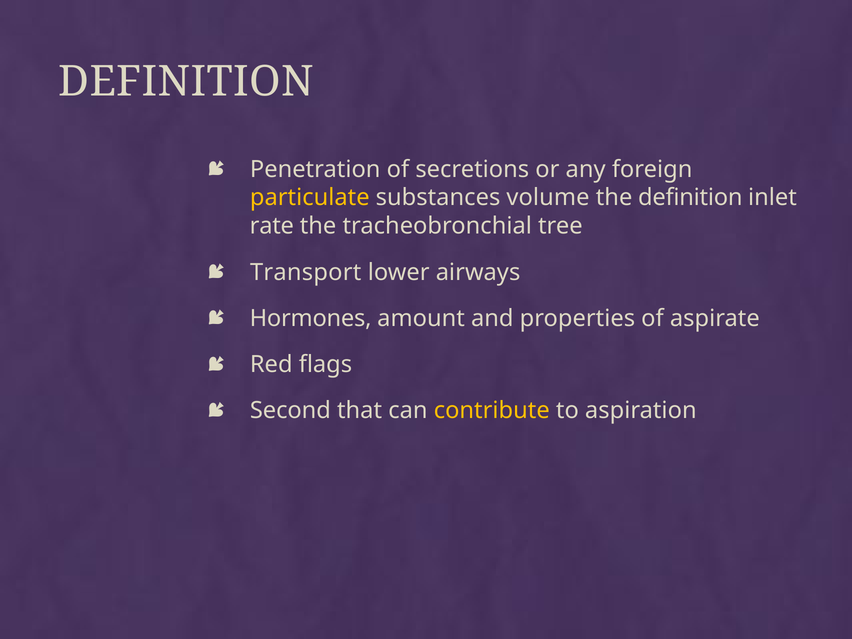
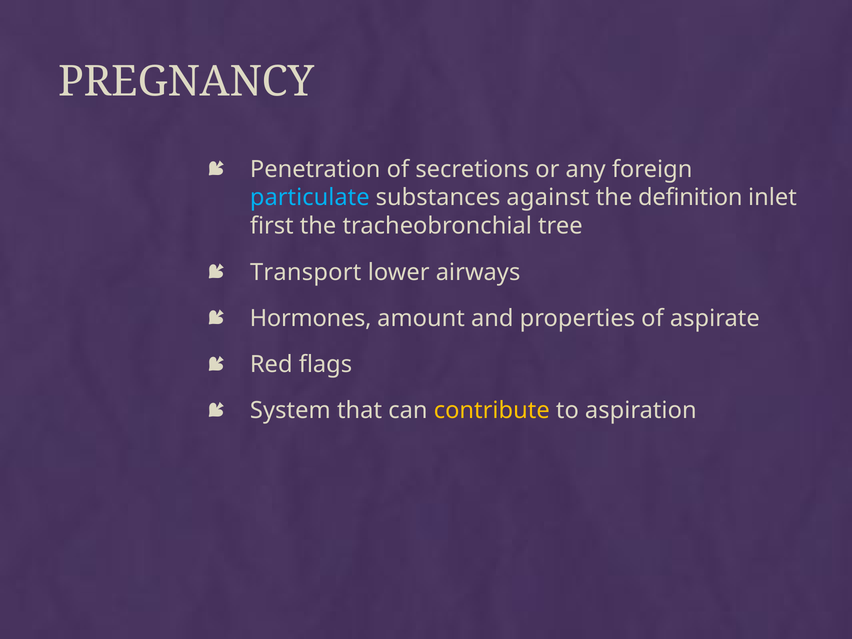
DEFINITION at (186, 82): DEFINITION -> PREGNANCY
particulate colour: yellow -> light blue
volume: volume -> against
rate: rate -> first
Second: Second -> System
